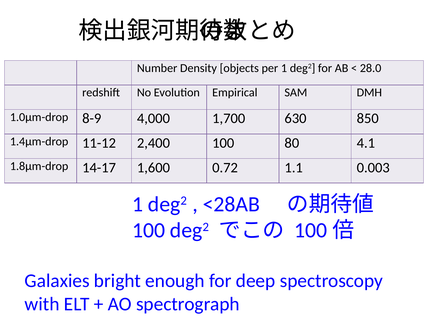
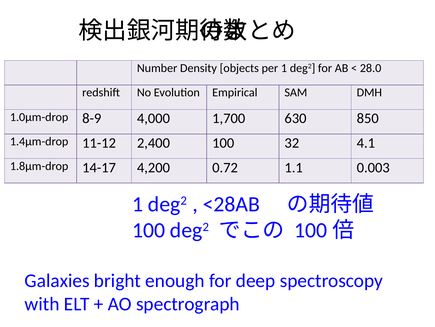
80: 80 -> 32
1,600: 1,600 -> 4,200
